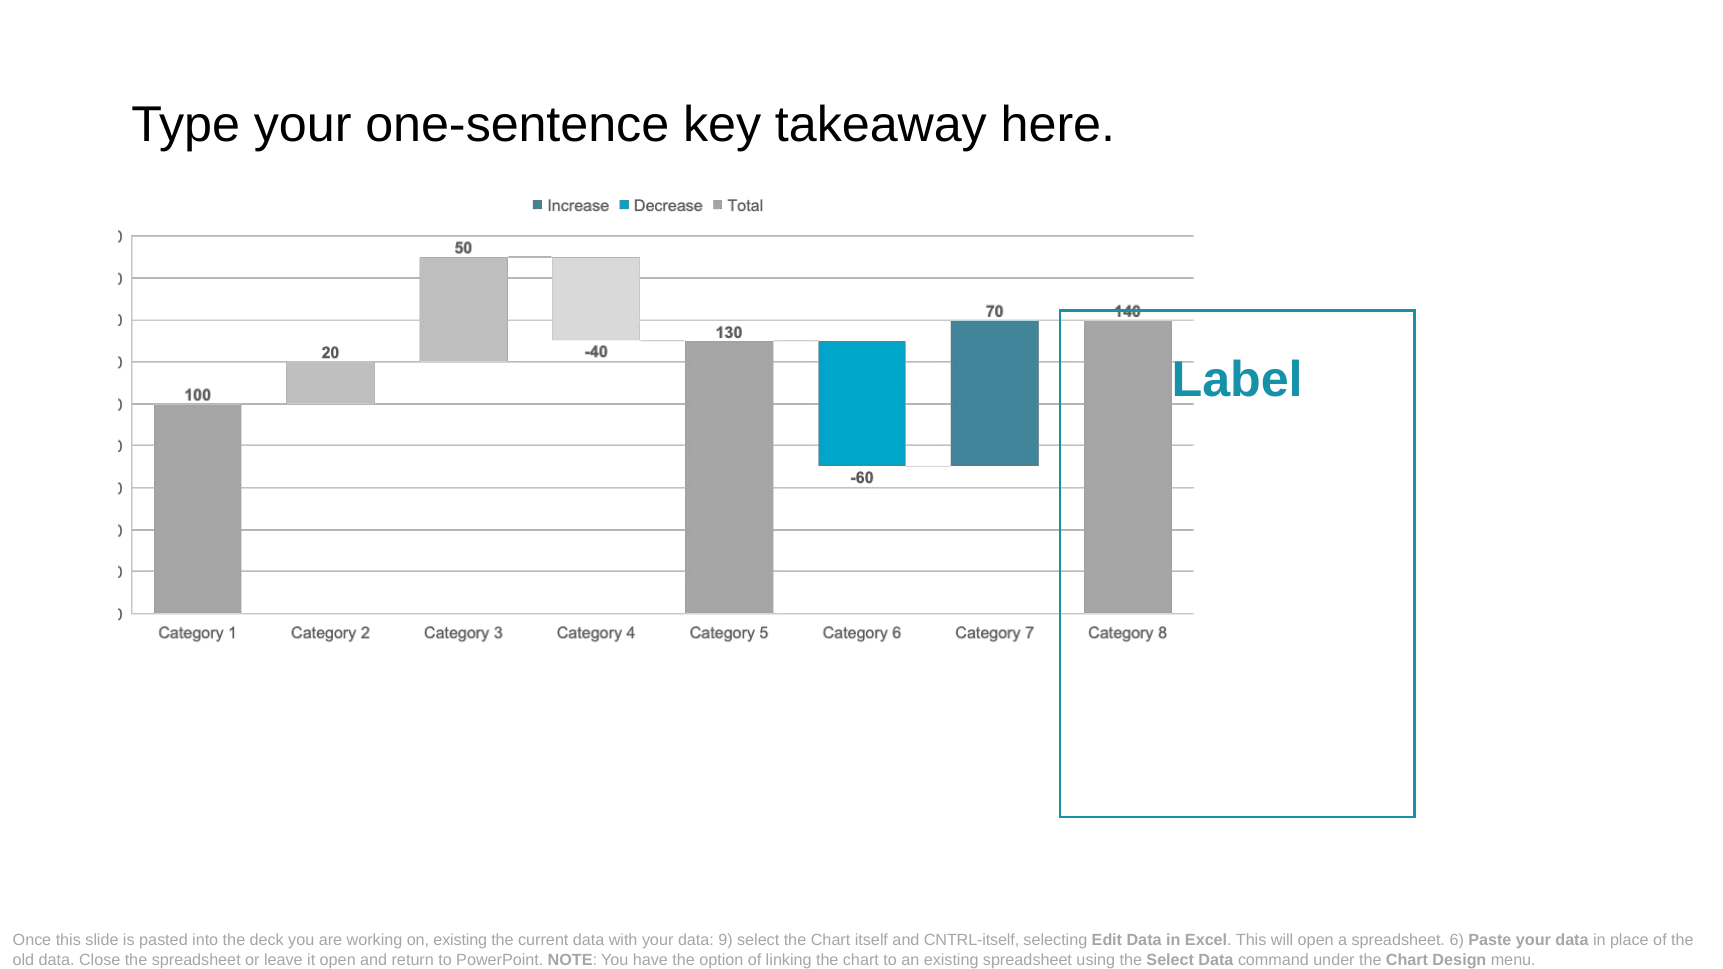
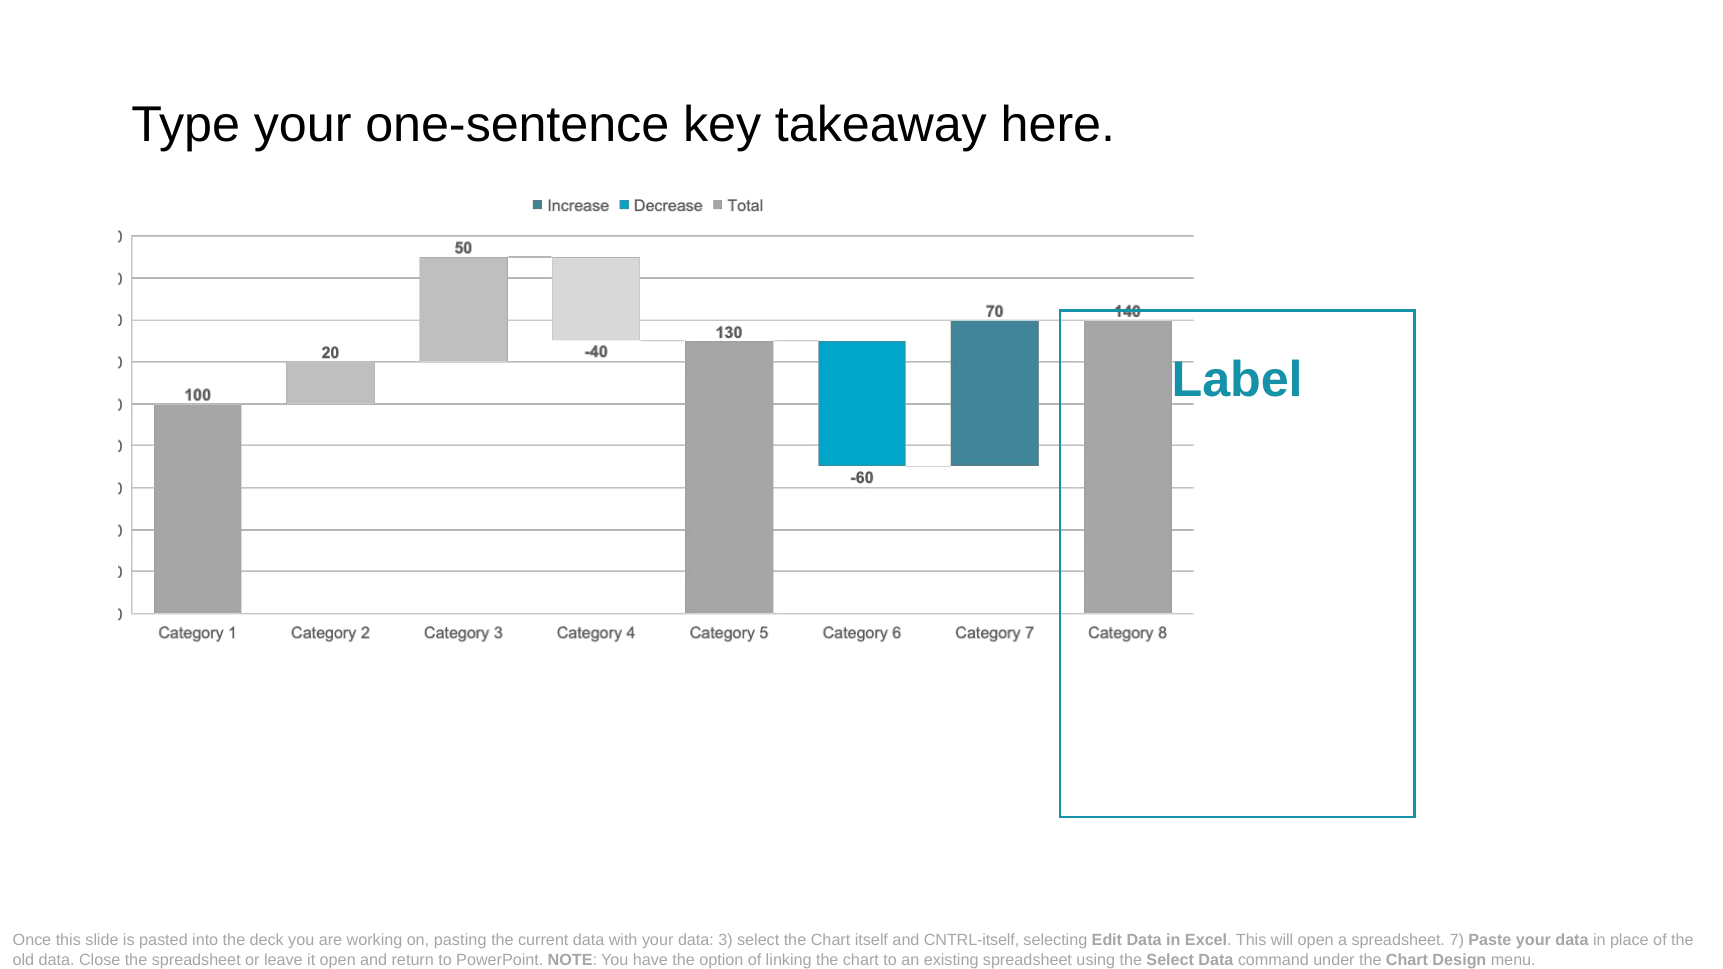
on existing: existing -> pasting
9: 9 -> 3
6: 6 -> 7
